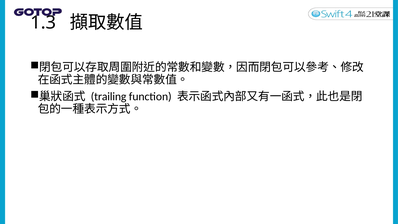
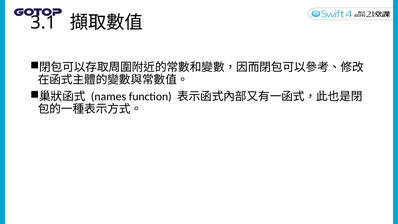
1.3: 1.3 -> 3.1
trailing: trailing -> names
